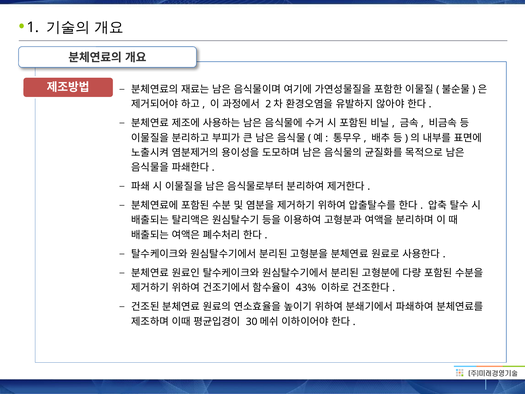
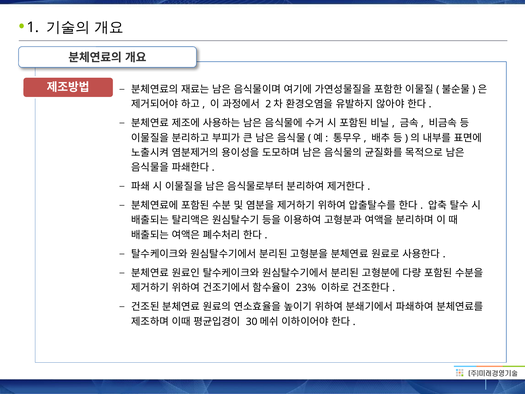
43%: 43% -> 23%
